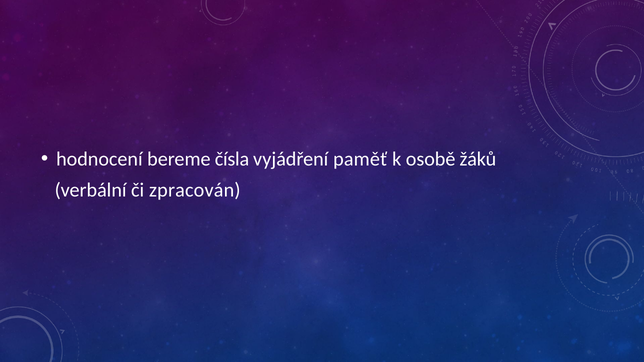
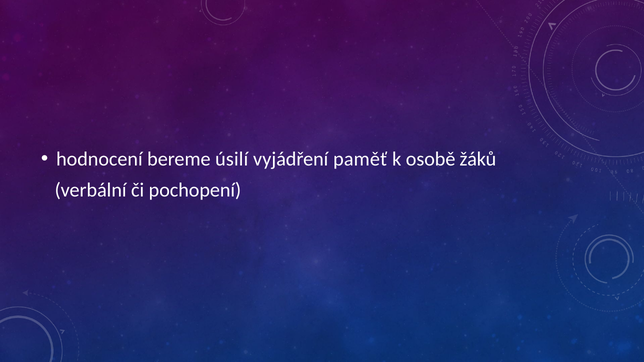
čísla: čísla -> úsilí
zpracován: zpracován -> pochopení
